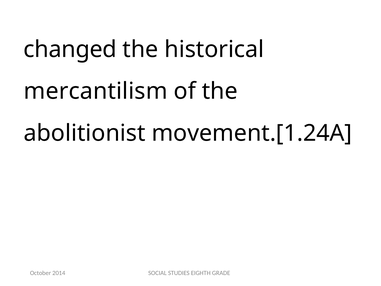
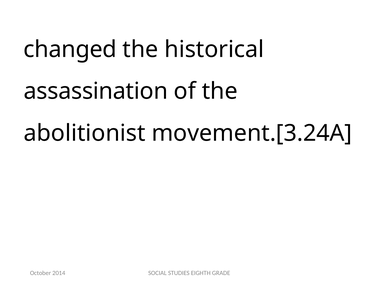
mercantilism: mercantilism -> assassination
movement.[1.24A: movement.[1.24A -> movement.[3.24A
